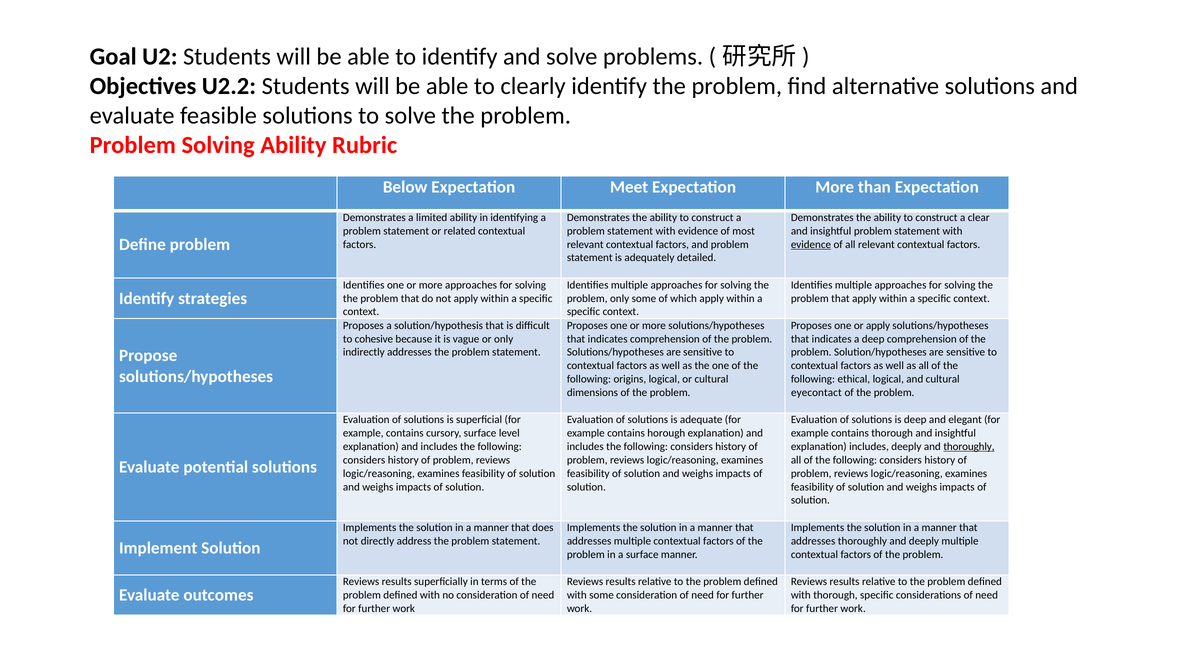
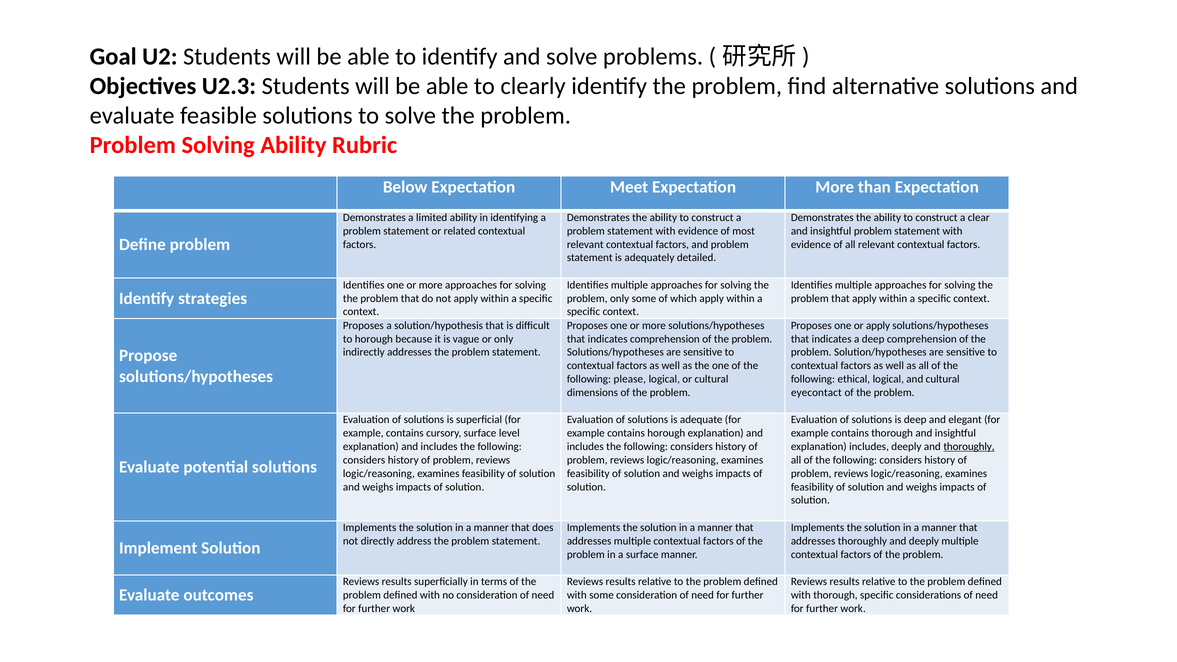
U2.2: U2.2 -> U2.3
evidence at (811, 244) underline: present -> none
to cohesive: cohesive -> horough
origins: origins -> please
